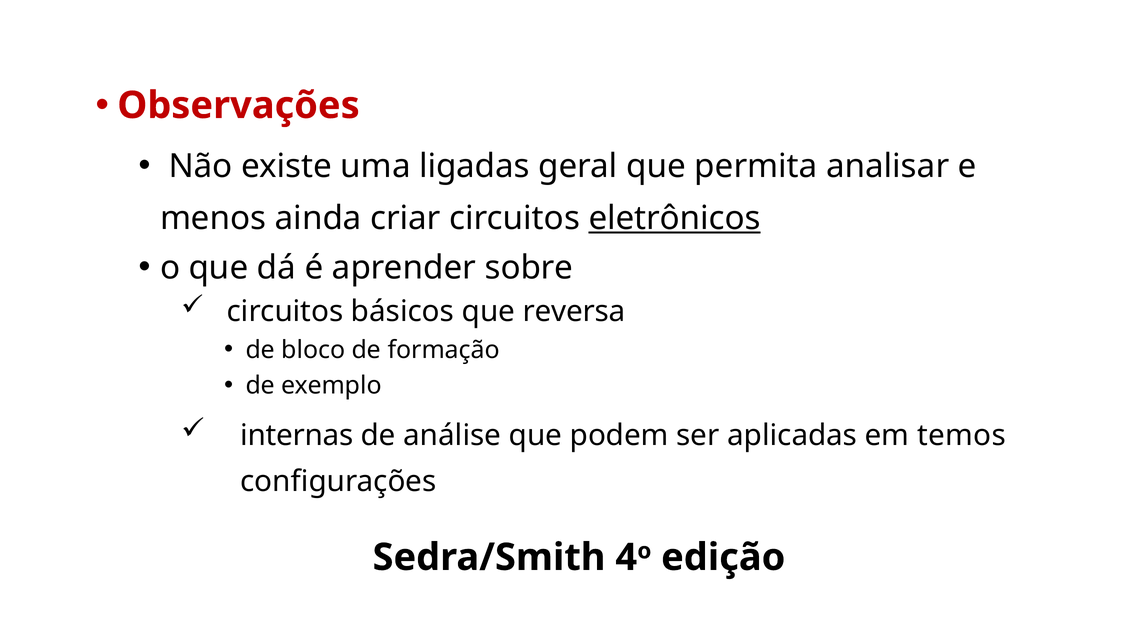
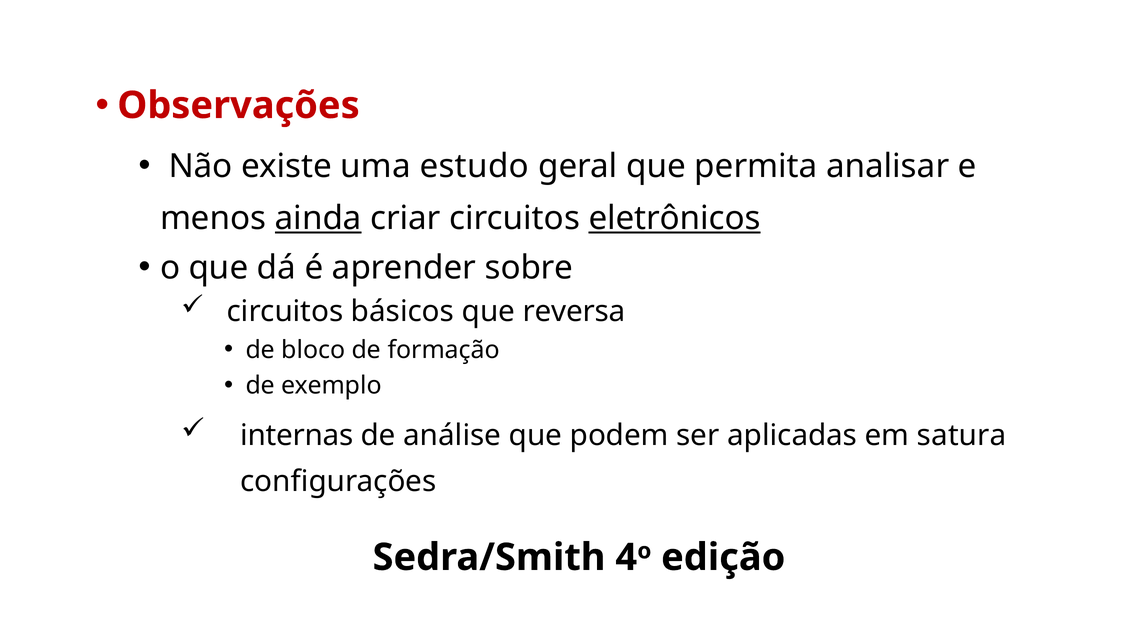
ligadas: ligadas -> estudo
ainda underline: none -> present
temos: temos -> satura
